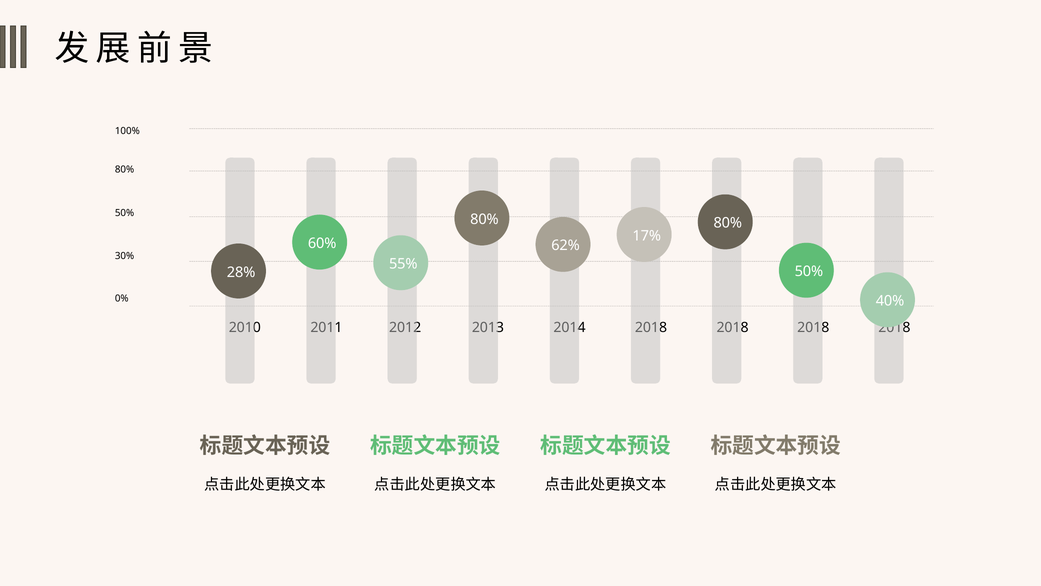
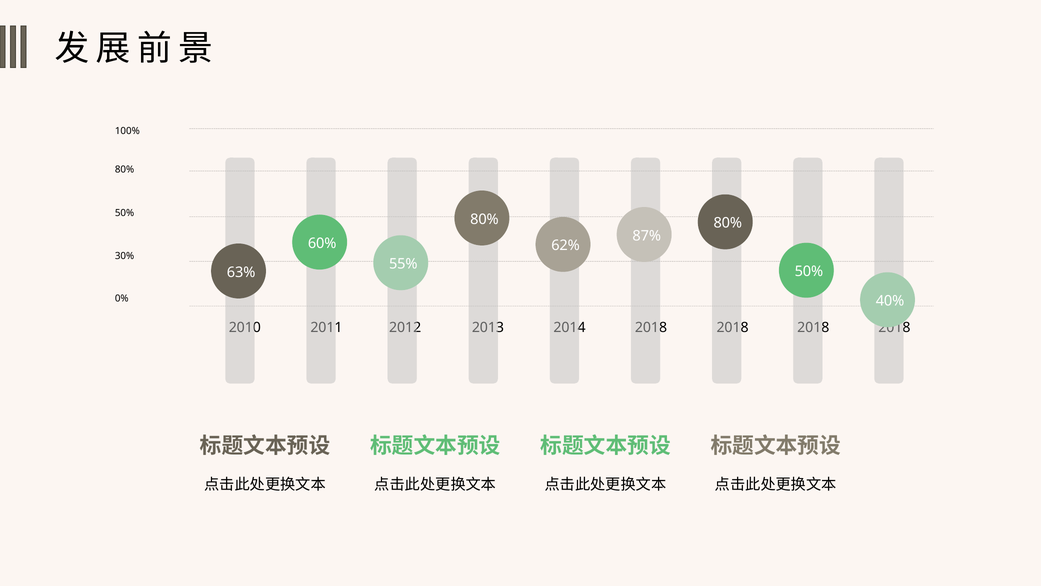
17%: 17% -> 87%
28%: 28% -> 63%
